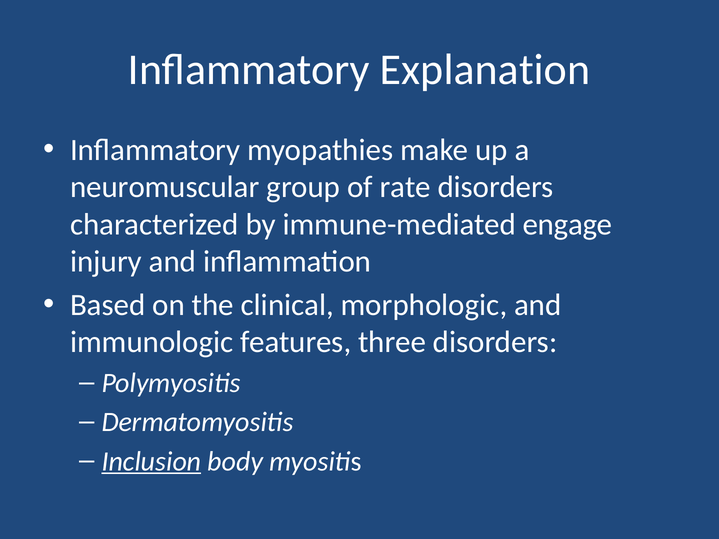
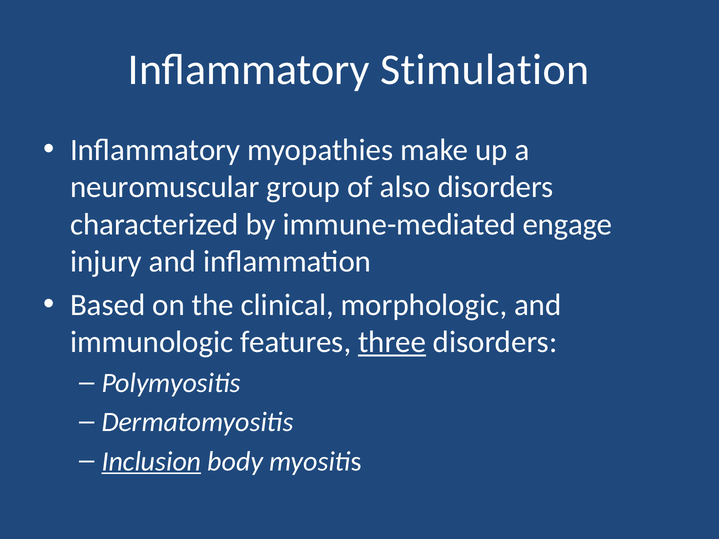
Explanation: Explanation -> Stimulation
rate: rate -> also
three underline: none -> present
